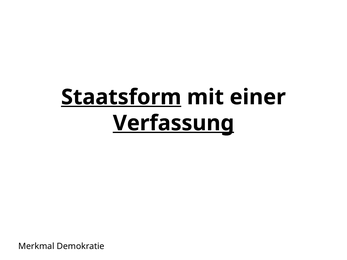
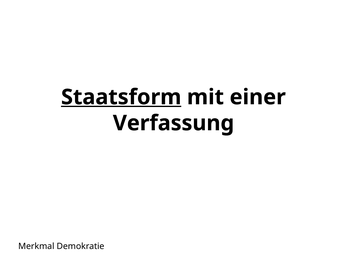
Verfassung underline: present -> none
